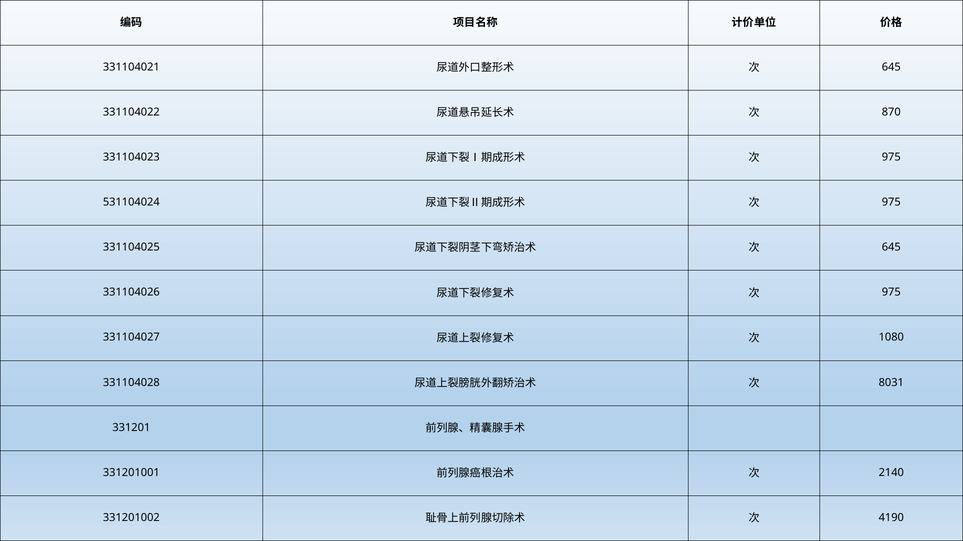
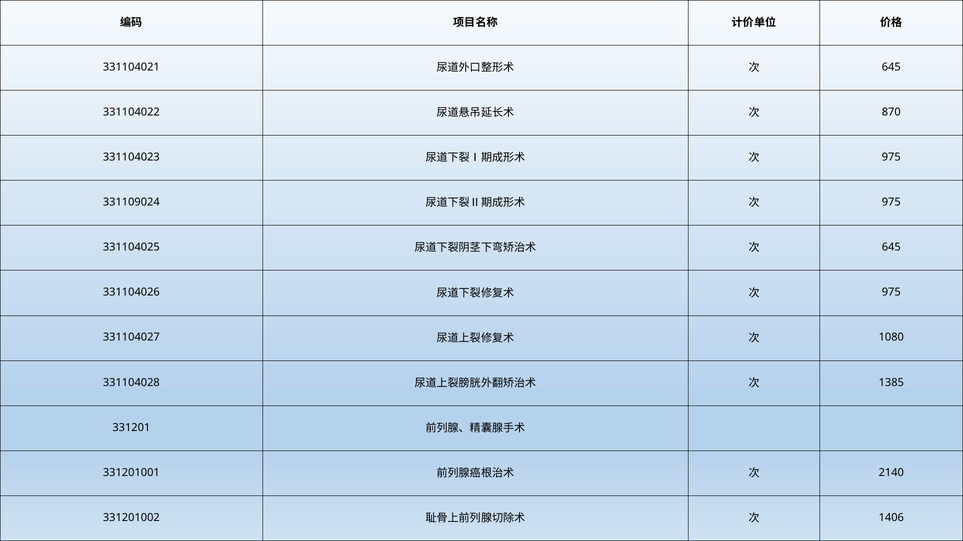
531104024: 531104024 -> 331109024
8031: 8031 -> 1385
4190: 4190 -> 1406
